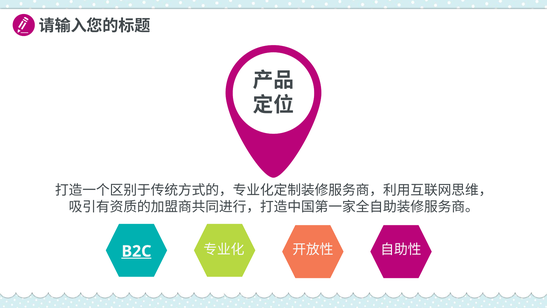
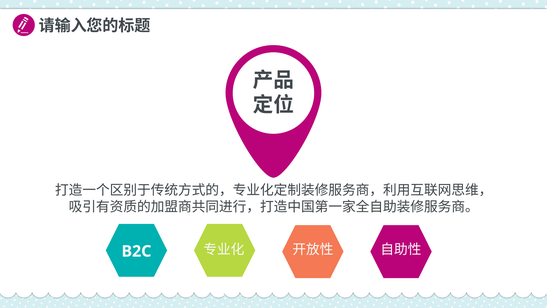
B2C underline: present -> none
